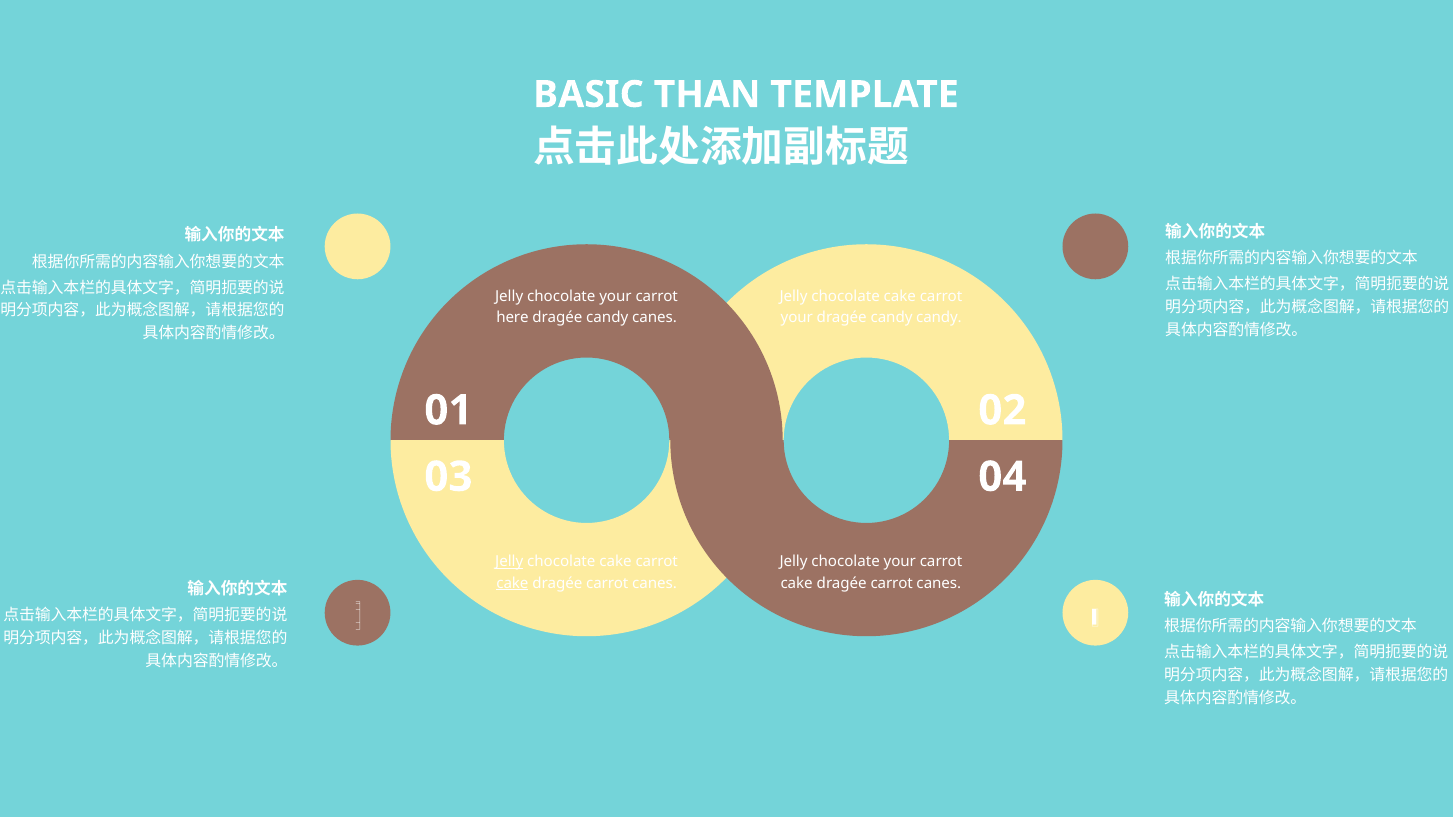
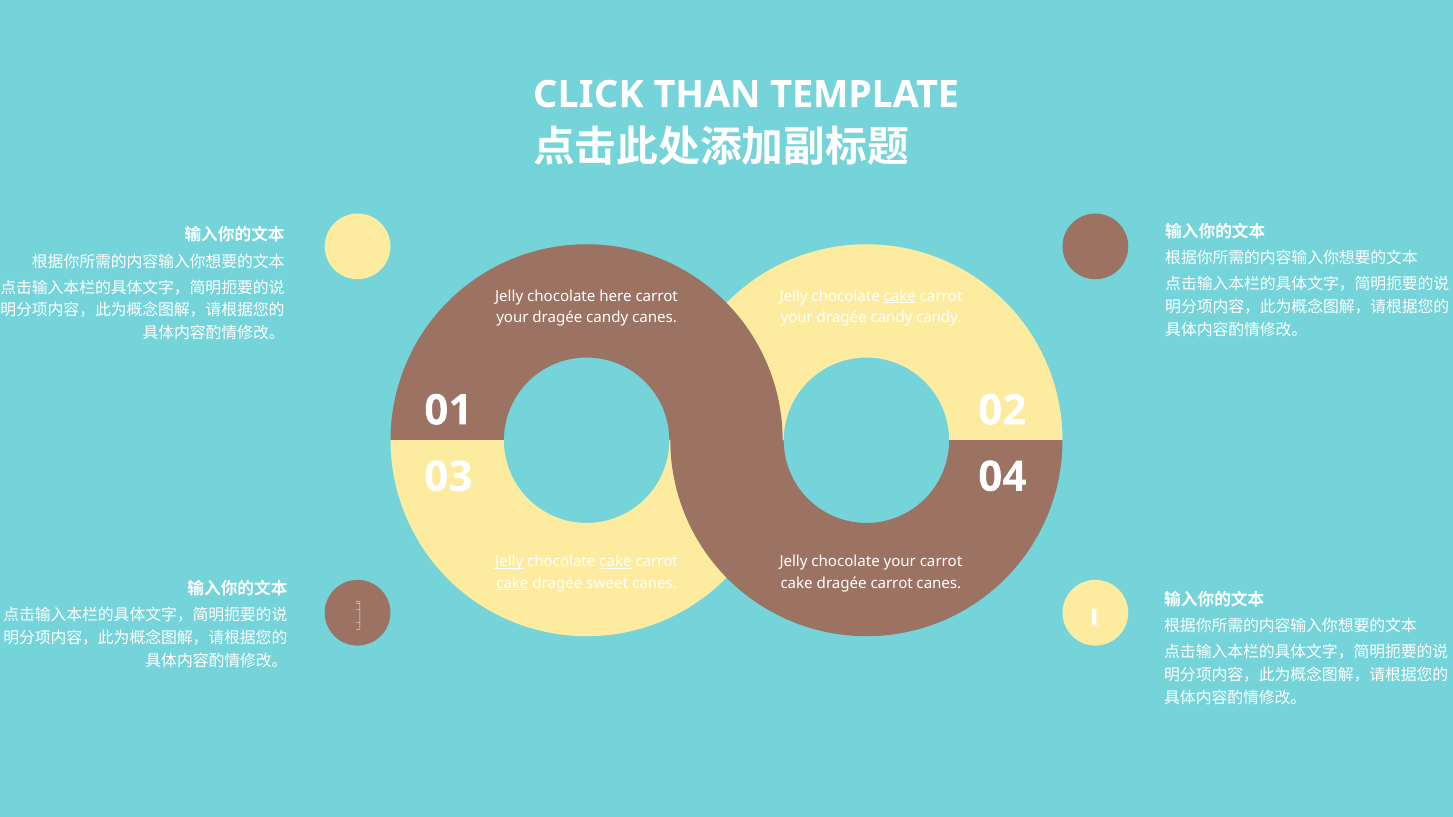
BASIC: BASIC -> CLICK
your at (615, 296): your -> here
cake at (900, 296) underline: none -> present
here at (512, 318): here -> your
cake at (615, 562) underline: none -> present
carrot at (607, 583): carrot -> sweet
